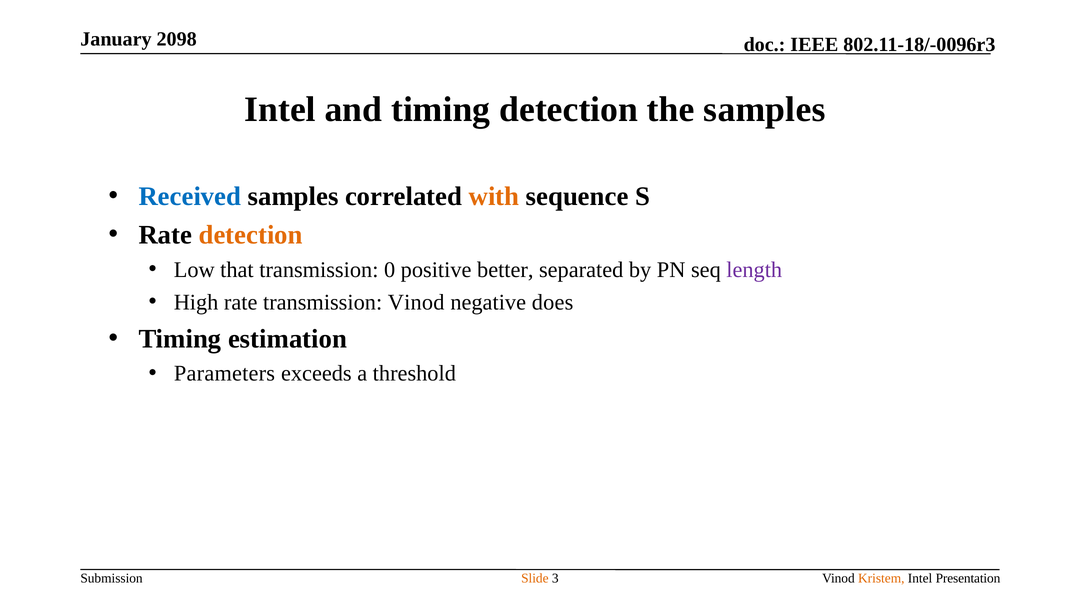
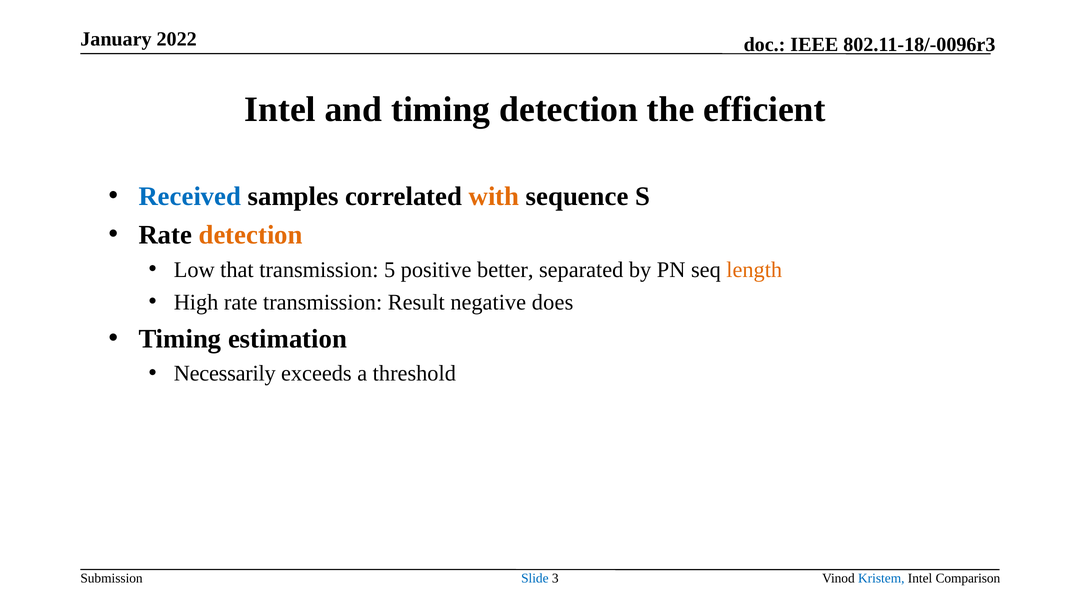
2098: 2098 -> 2022
the samples: samples -> efficient
0: 0 -> 5
length colour: purple -> orange
transmission Vinod: Vinod -> Result
Parameters: Parameters -> Necessarily
Slide colour: orange -> blue
Kristem colour: orange -> blue
Presentation: Presentation -> Comparison
